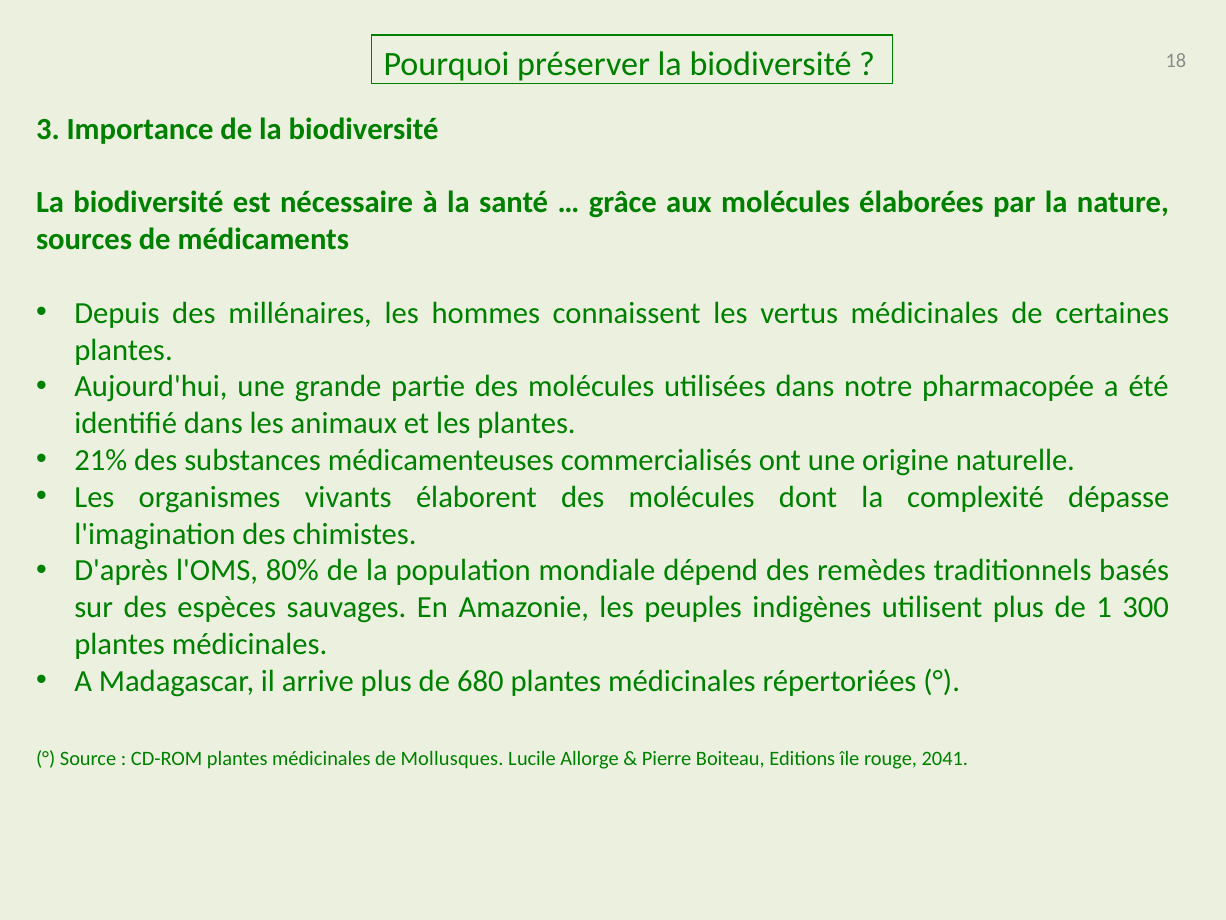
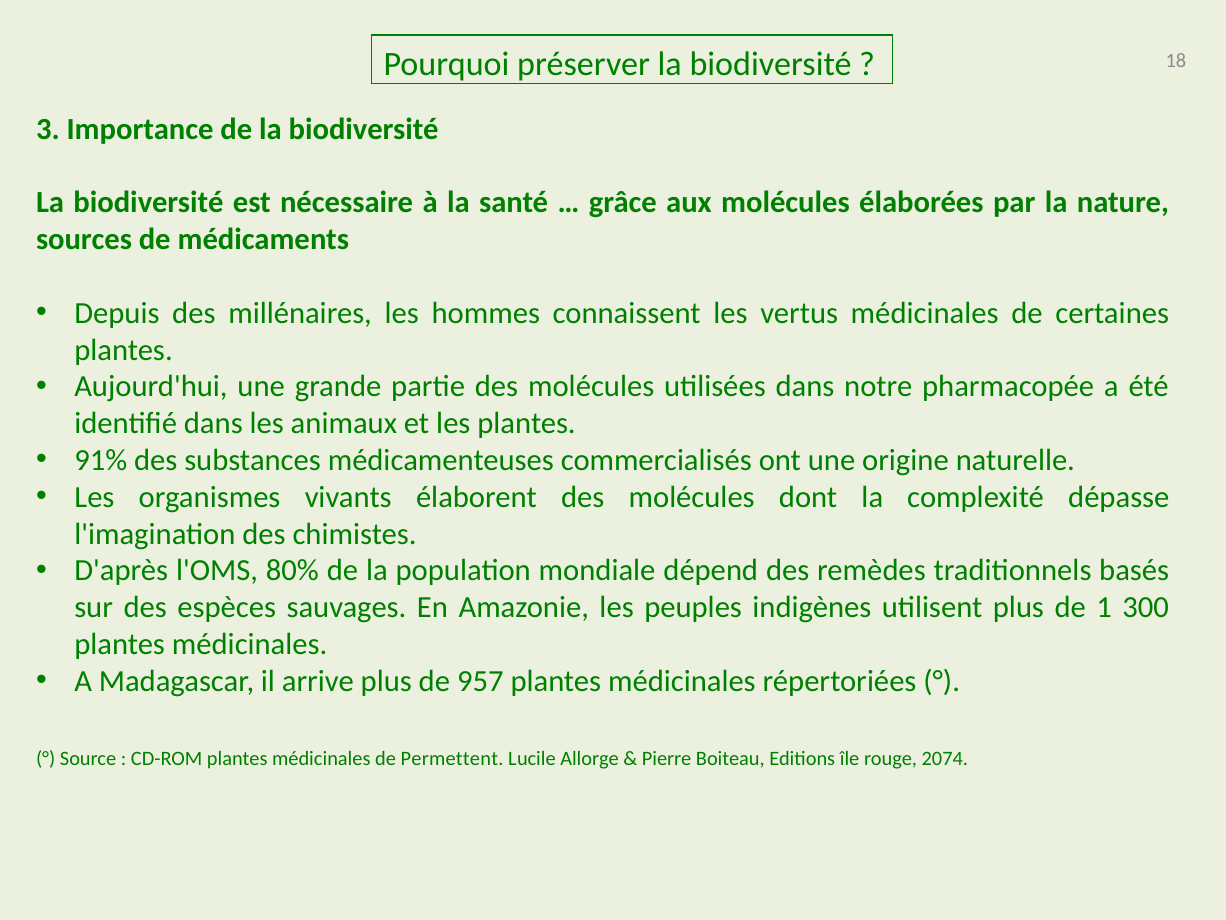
21%: 21% -> 91%
680: 680 -> 957
Mollusques: Mollusques -> Permettent
2041: 2041 -> 2074
